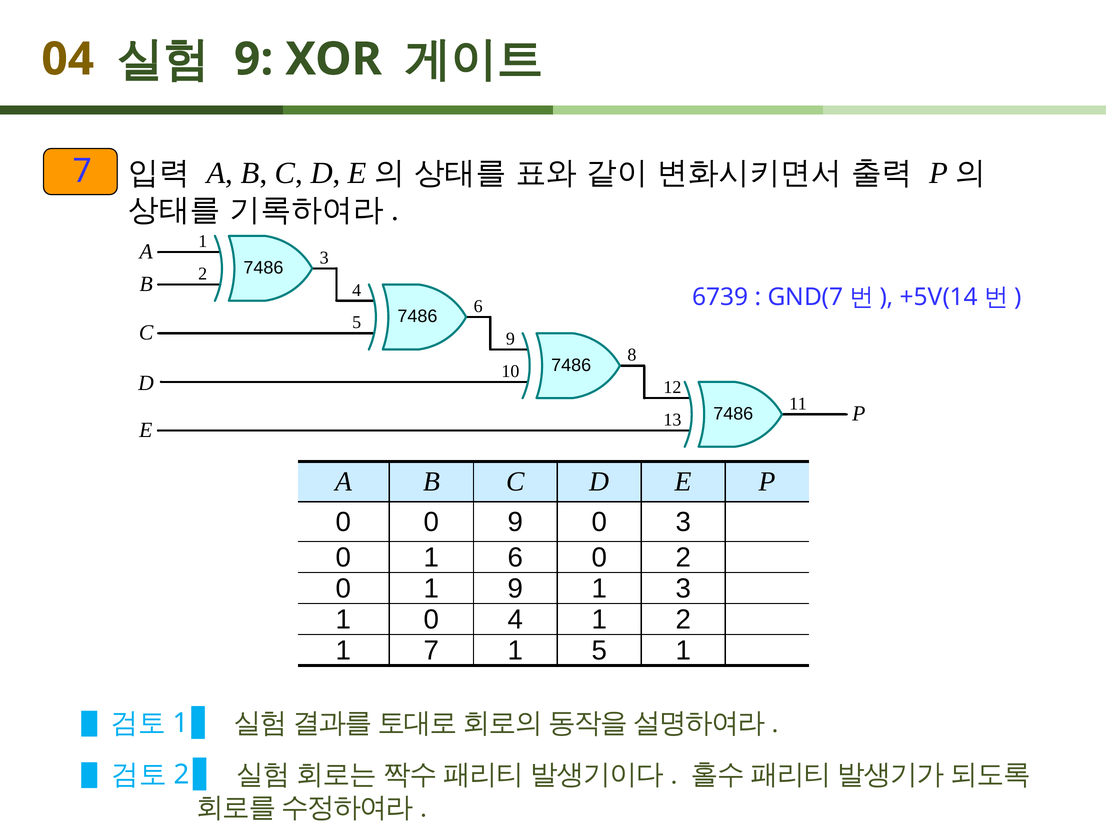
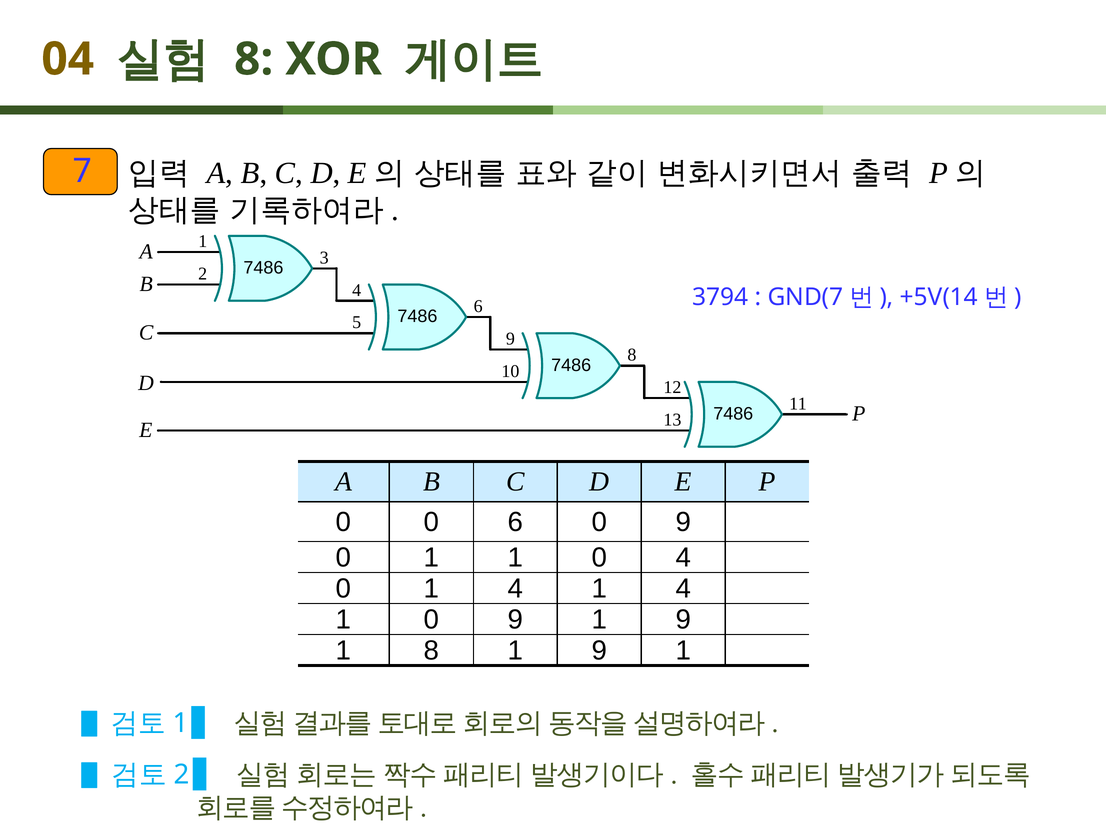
9 at (254, 59): 9 -> 8
6739: 6739 -> 3794
0 9: 9 -> 6
3 at (683, 522): 3 -> 9
1 6: 6 -> 1
0 2: 2 -> 4
0 1 9: 9 -> 4
3 at (683, 588): 3 -> 4
1 0 4: 4 -> 9
2 at (683, 619): 2 -> 9
1 7: 7 -> 8
5 at (599, 650): 5 -> 9
